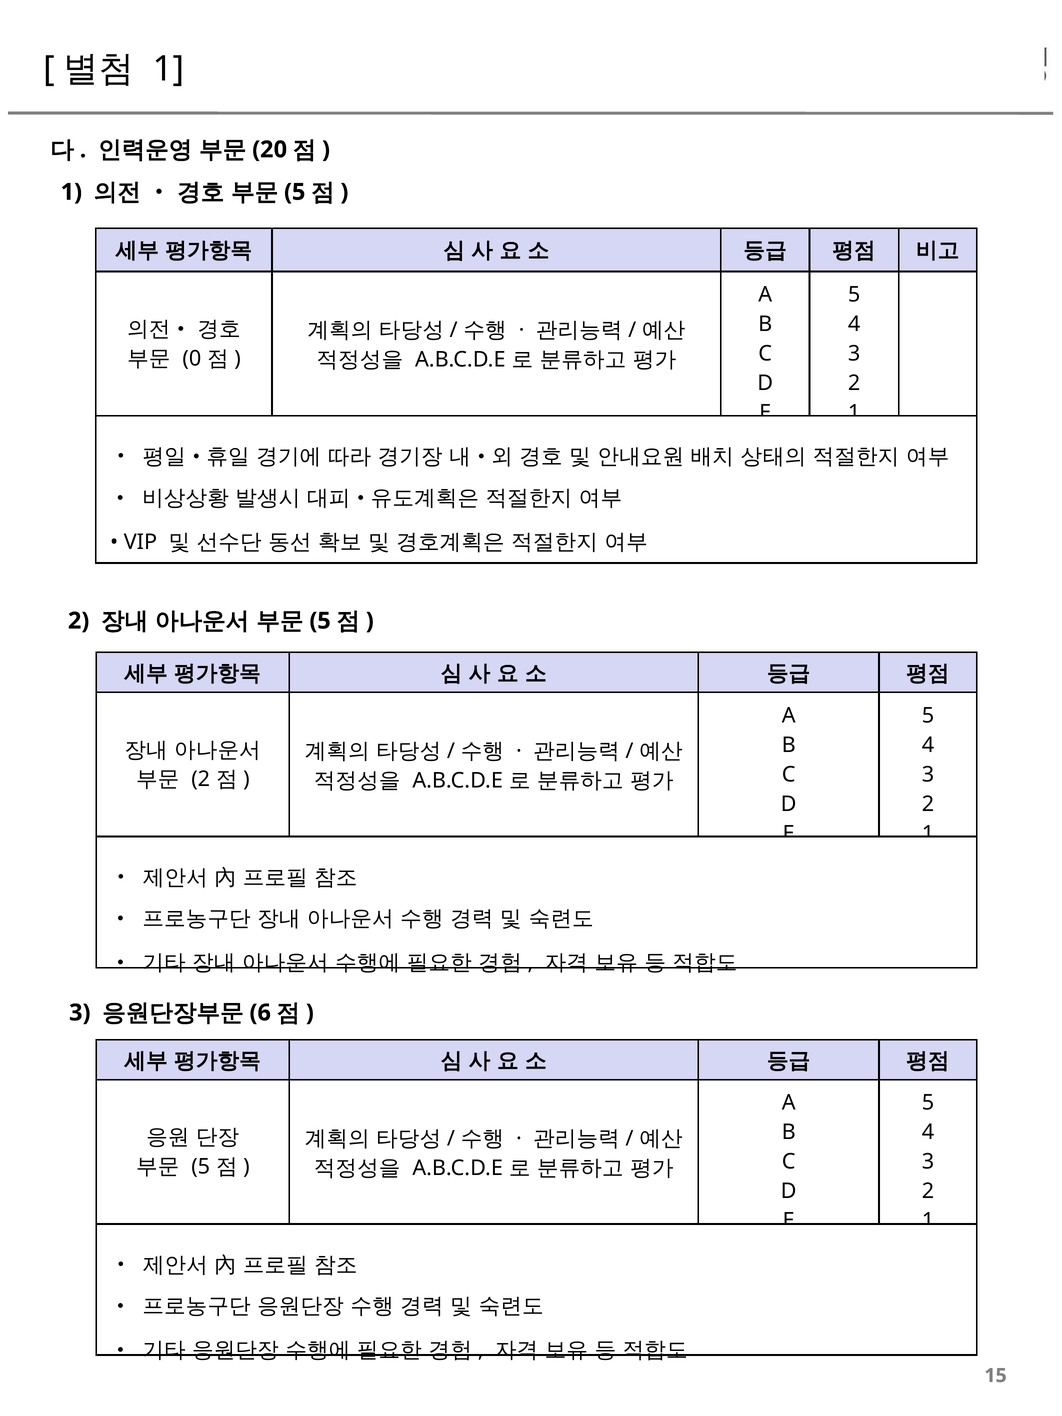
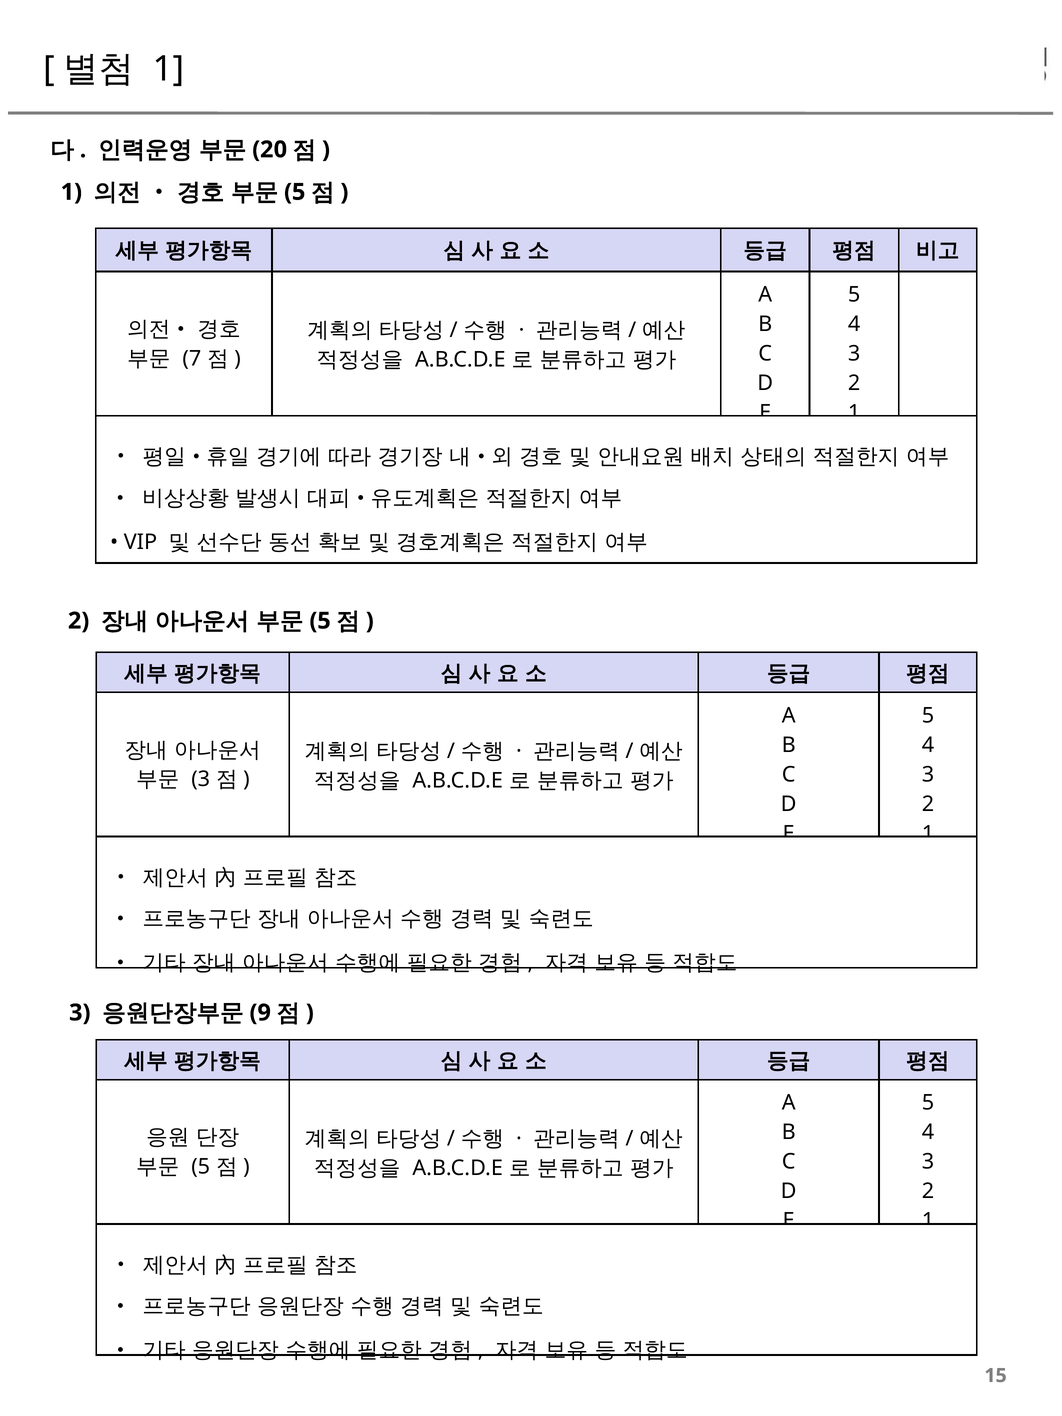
0: 0 -> 7
2 at (201, 779): 2 -> 3
6: 6 -> 9
